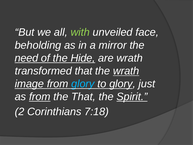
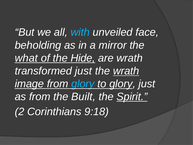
with colour: light green -> light blue
need: need -> what
transformed that: that -> just
from at (40, 97) underline: present -> none
the That: That -> Built
7:18: 7:18 -> 9:18
